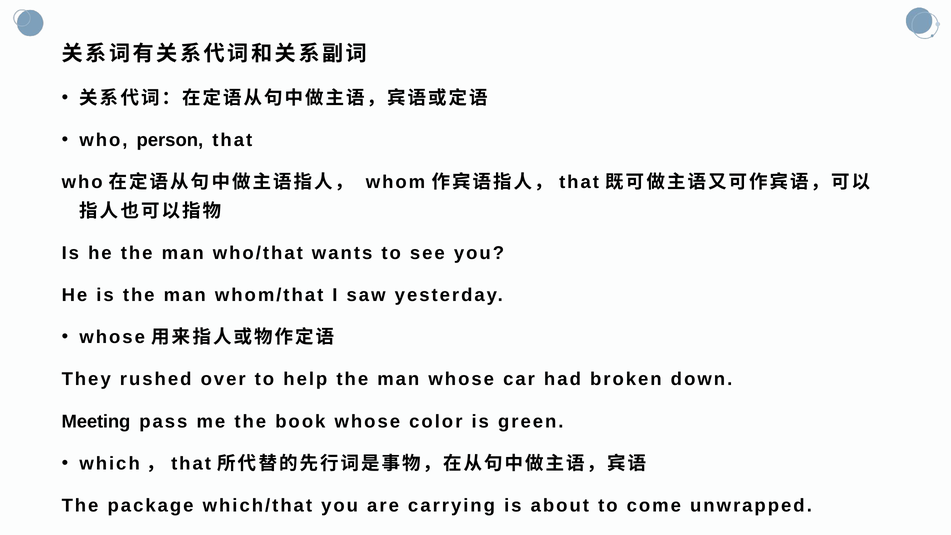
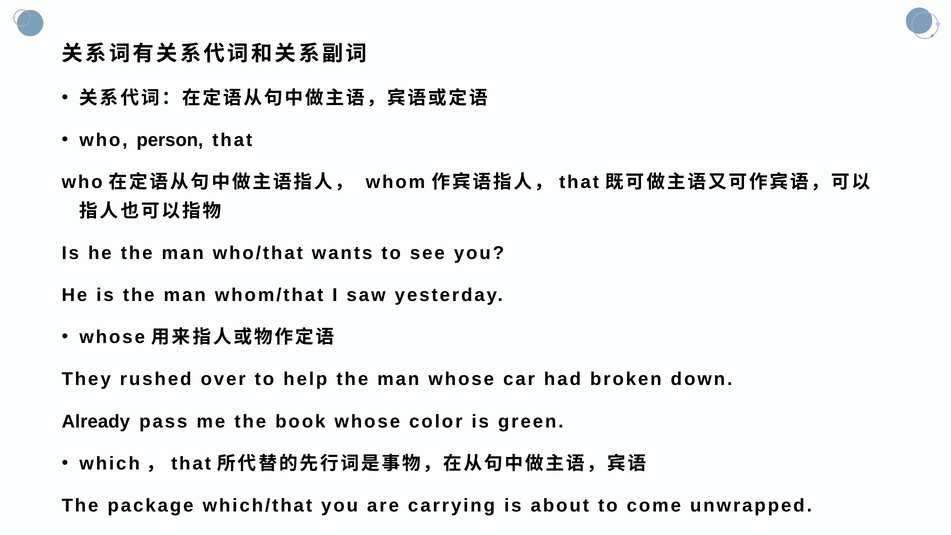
Meeting: Meeting -> Already
